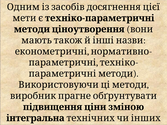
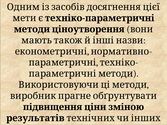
інтегральна: інтегральна -> результатів
